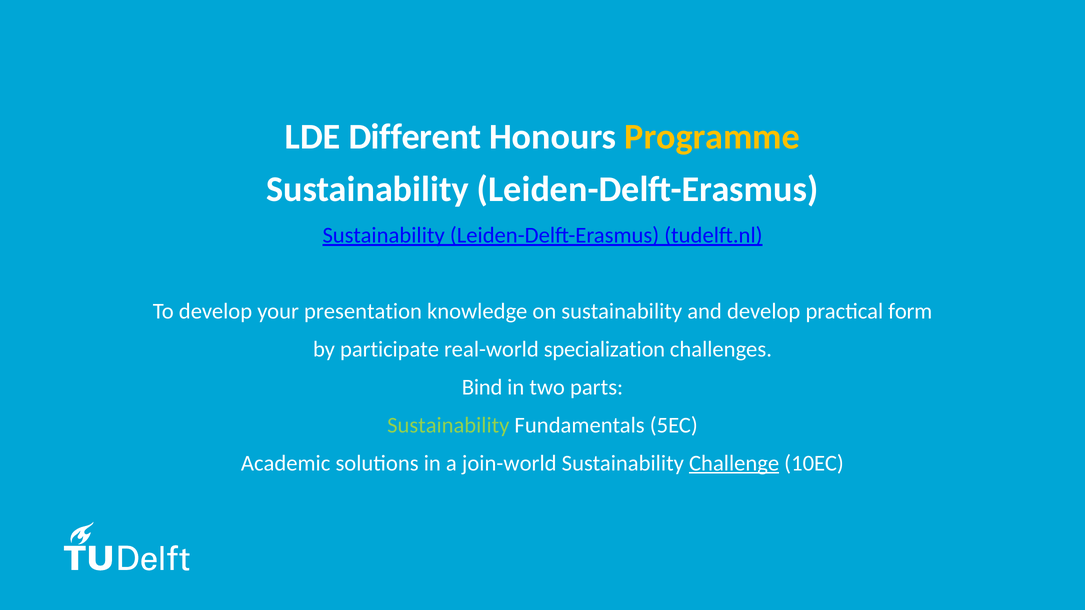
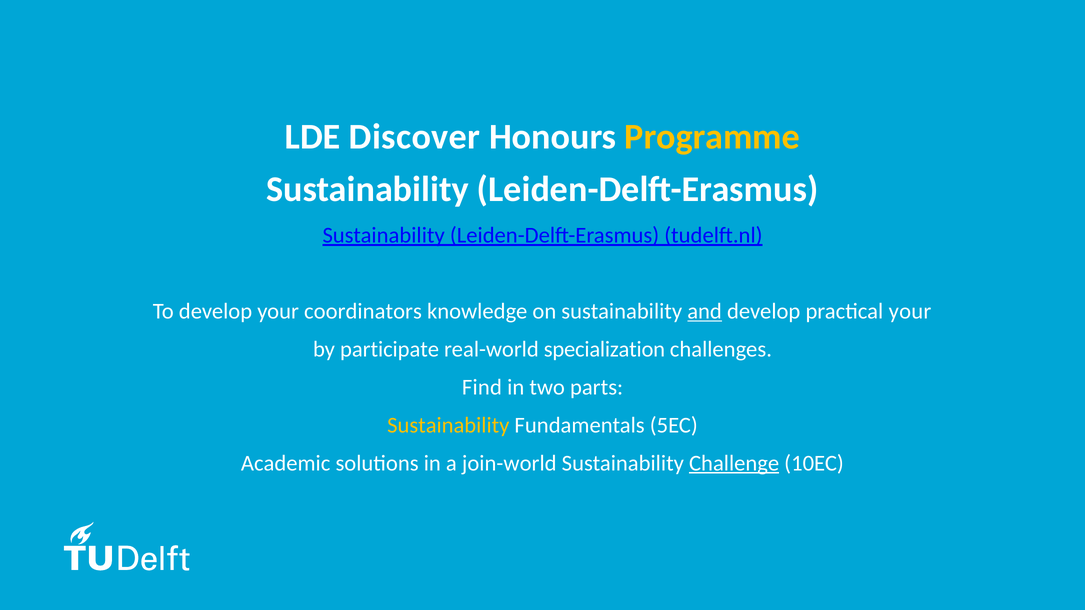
Different: Different -> Discover
presentation: presentation -> coordinators
and underline: none -> present
practical form: form -> your
Bind: Bind -> Find
Sustainability at (448, 425) colour: light green -> yellow
